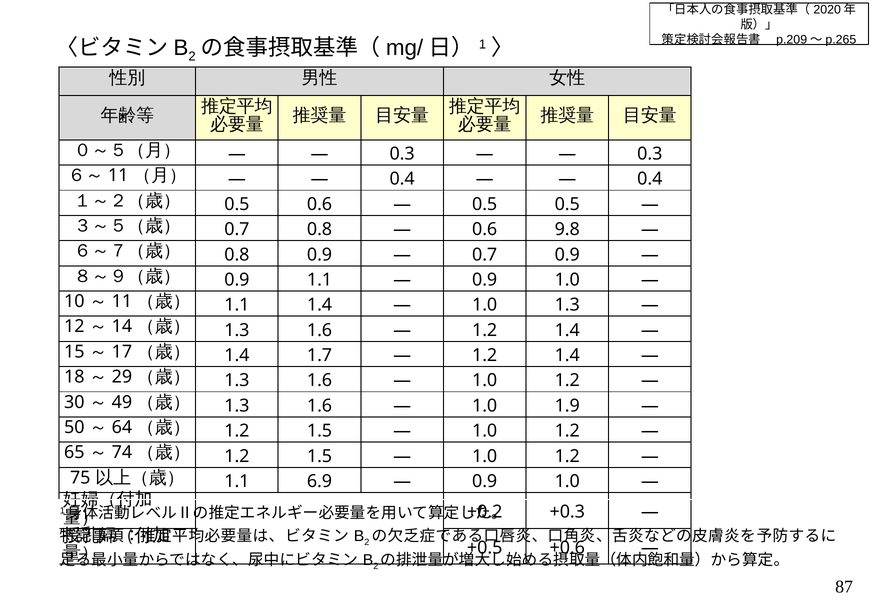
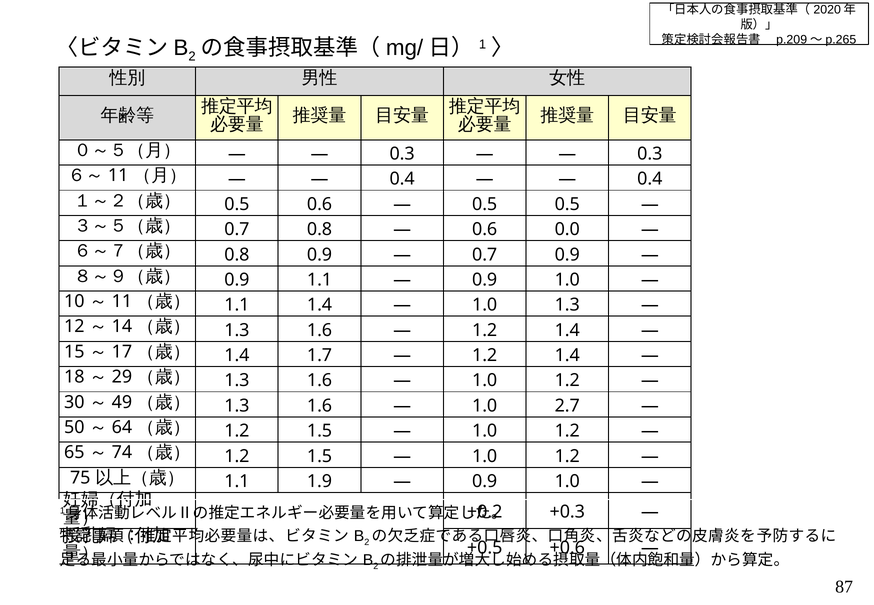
9.8: 9.8 -> 0.0
1.9: 1.9 -> 2.7
6.9: 6.9 -> 1.9
